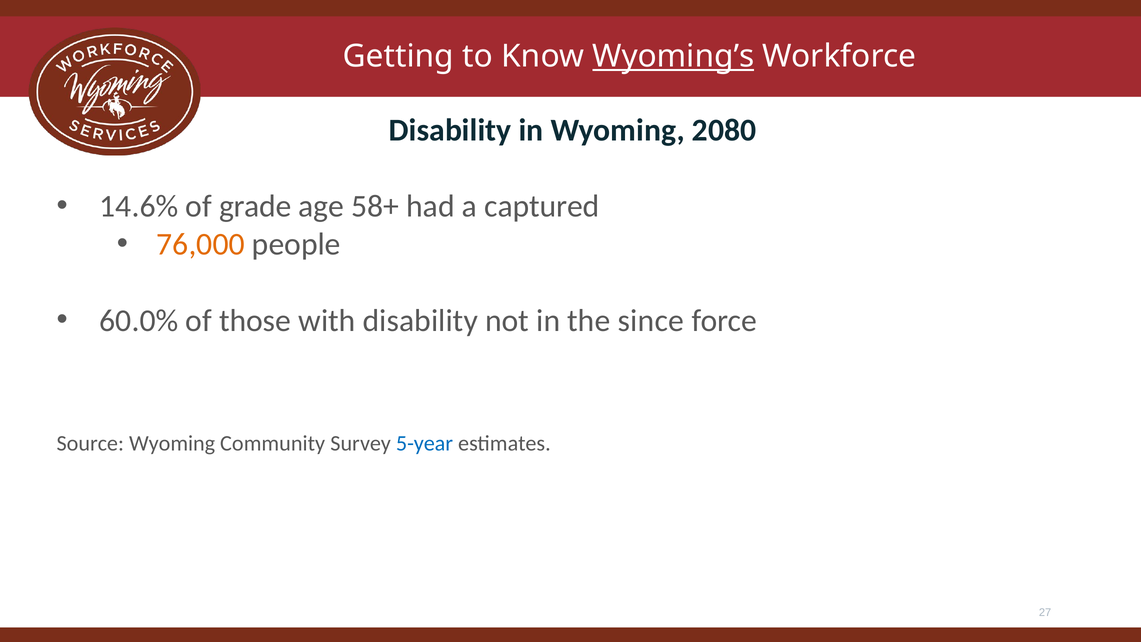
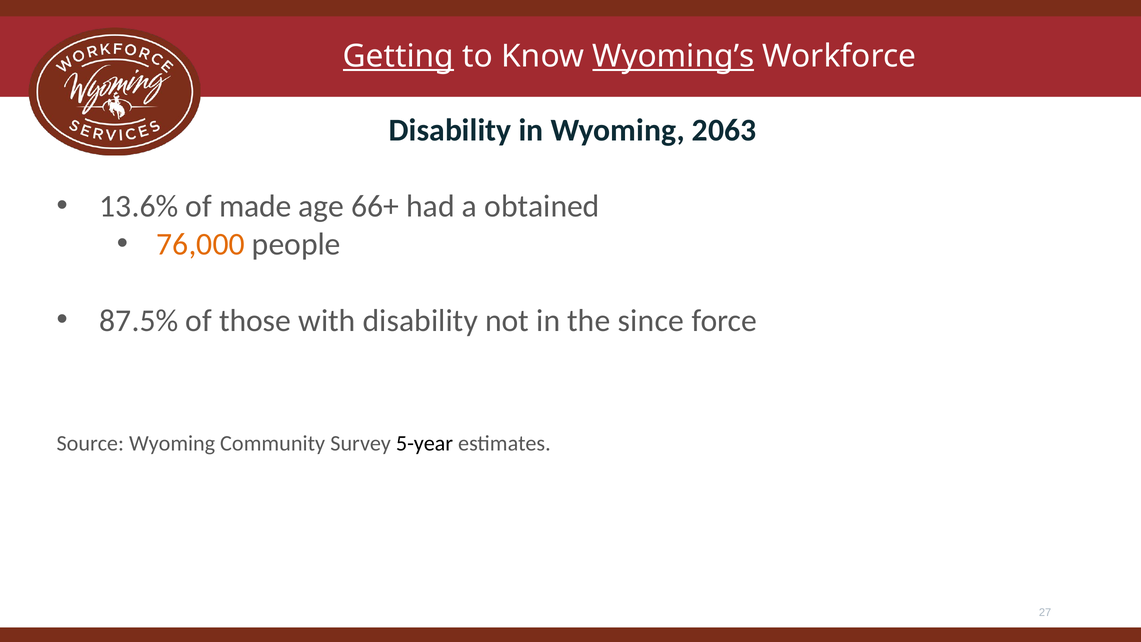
Getting underline: none -> present
2080: 2080 -> 2063
14.6%: 14.6% -> 13.6%
grade: grade -> made
58+: 58+ -> 66+
captured: captured -> obtained
60.0%: 60.0% -> 87.5%
5-year colour: blue -> black
